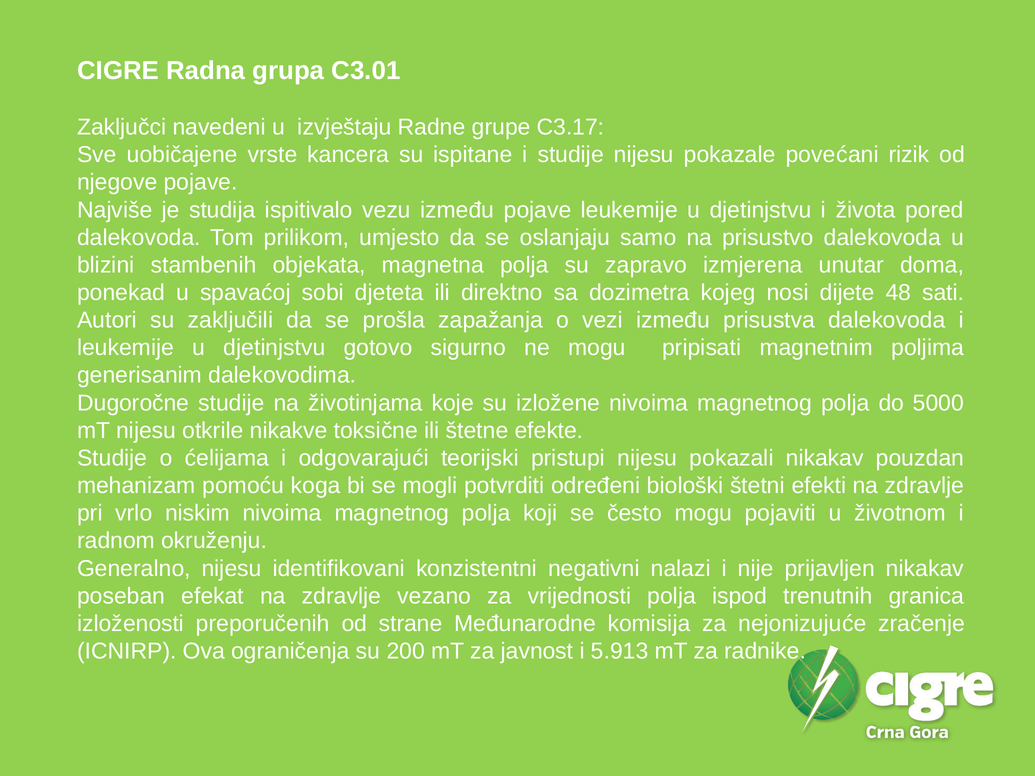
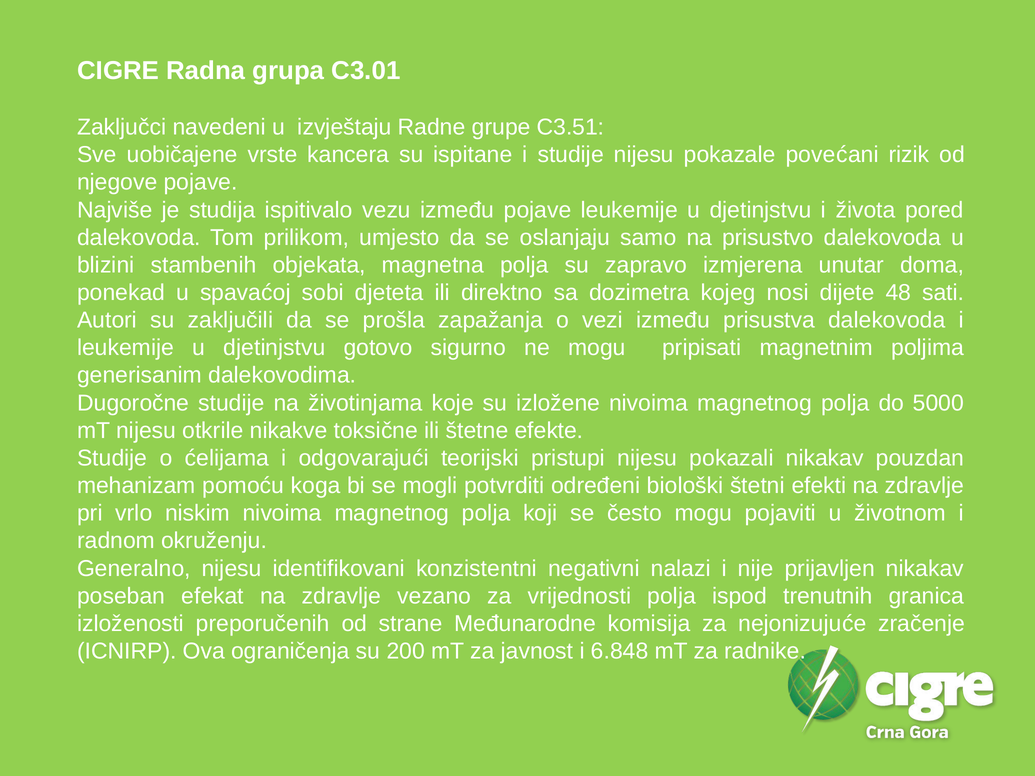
C3.17: C3.17 -> C3.51
5.913: 5.913 -> 6.848
